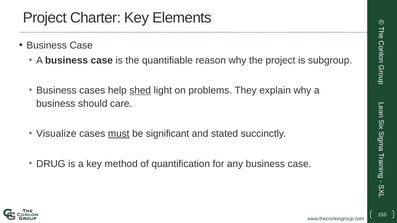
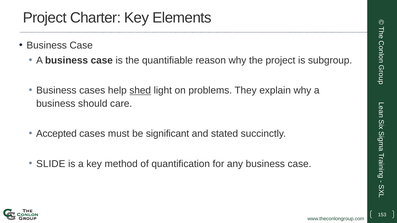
Visualize: Visualize -> Accepted
must underline: present -> none
DRUG: DRUG -> SLIDE
